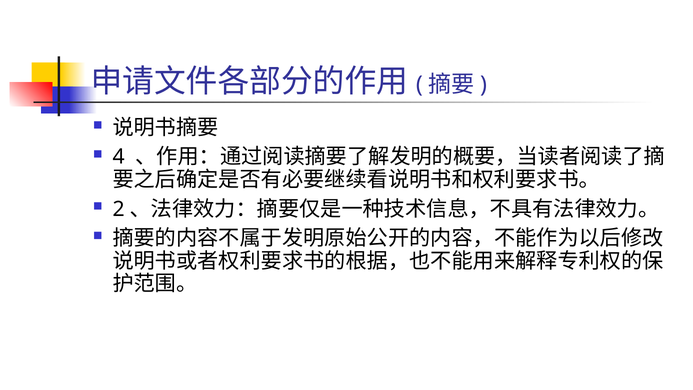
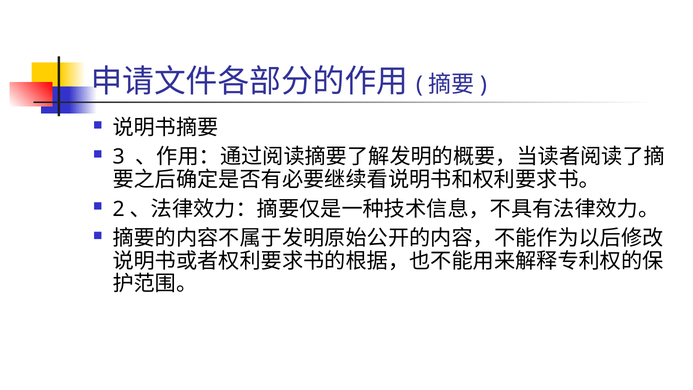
4: 4 -> 3
